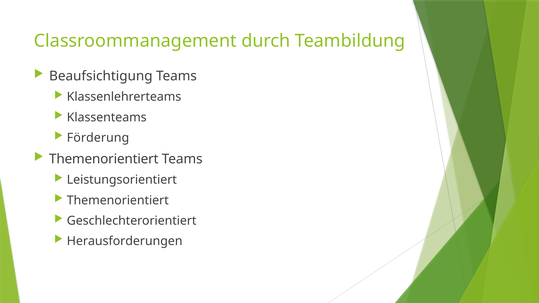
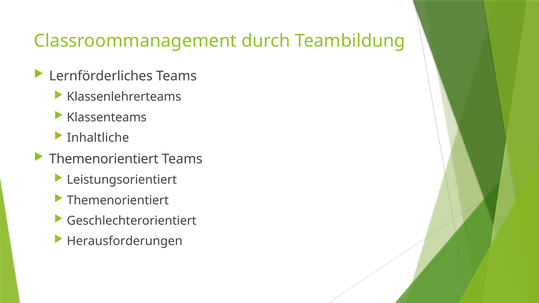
Beaufsichtigung: Beaufsichtigung -> Lernförderliches
Förderung: Förderung -> Inhaltliche
